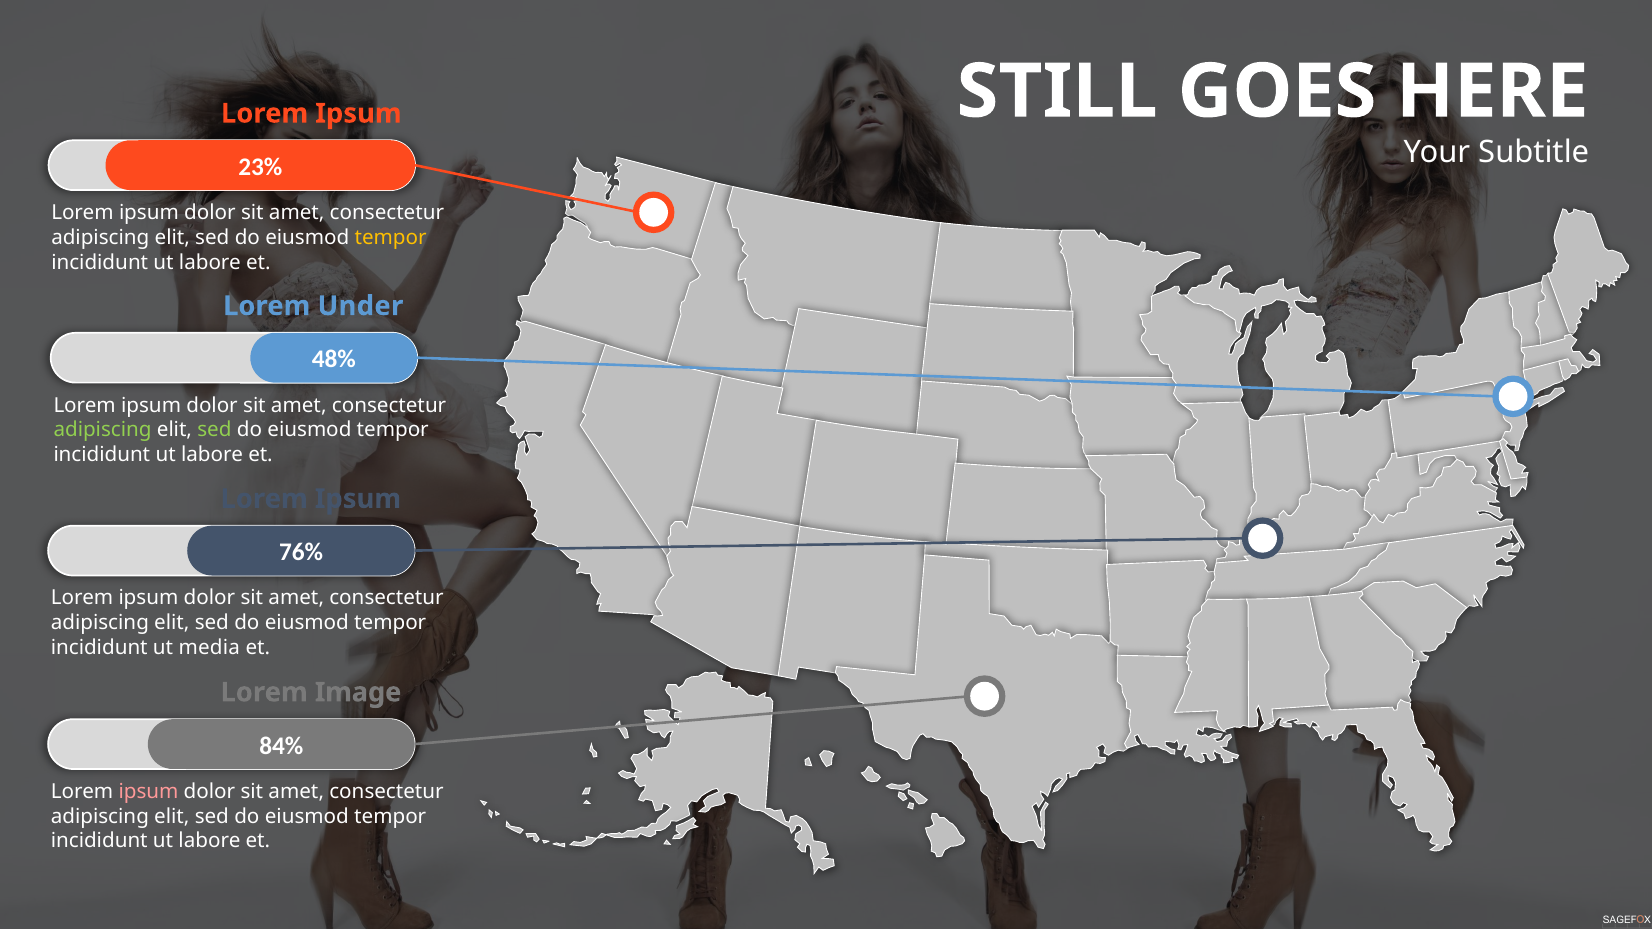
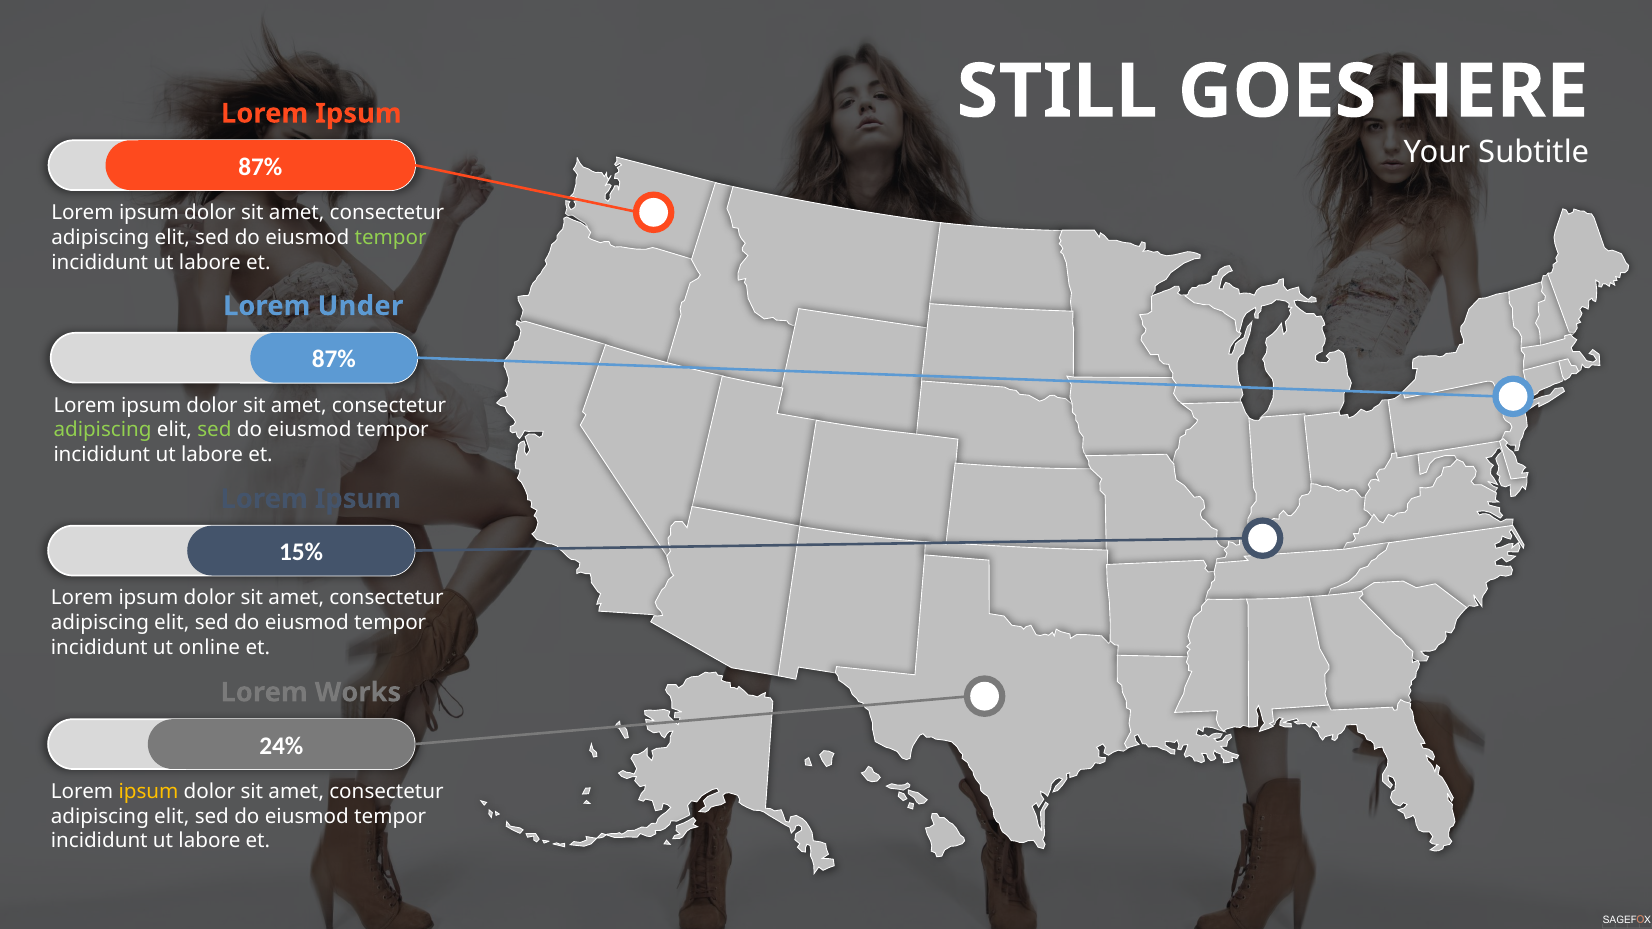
23% at (260, 167): 23% -> 87%
tempor at (391, 238) colour: yellow -> light green
48% at (334, 360): 48% -> 87%
76%: 76% -> 15%
media: media -> online
Image: Image -> Works
84%: 84% -> 24%
ipsum at (149, 792) colour: pink -> yellow
